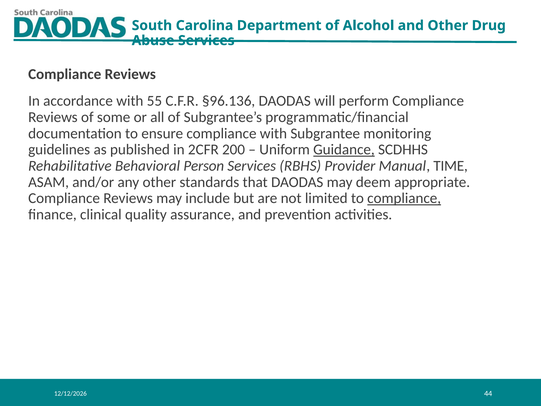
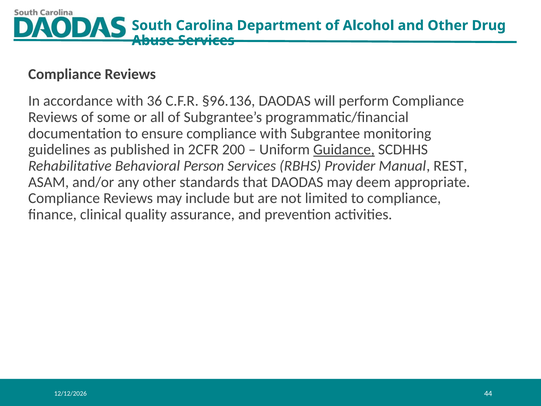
55: 55 -> 36
TIME: TIME -> REST
compliance at (404, 198) underline: present -> none
